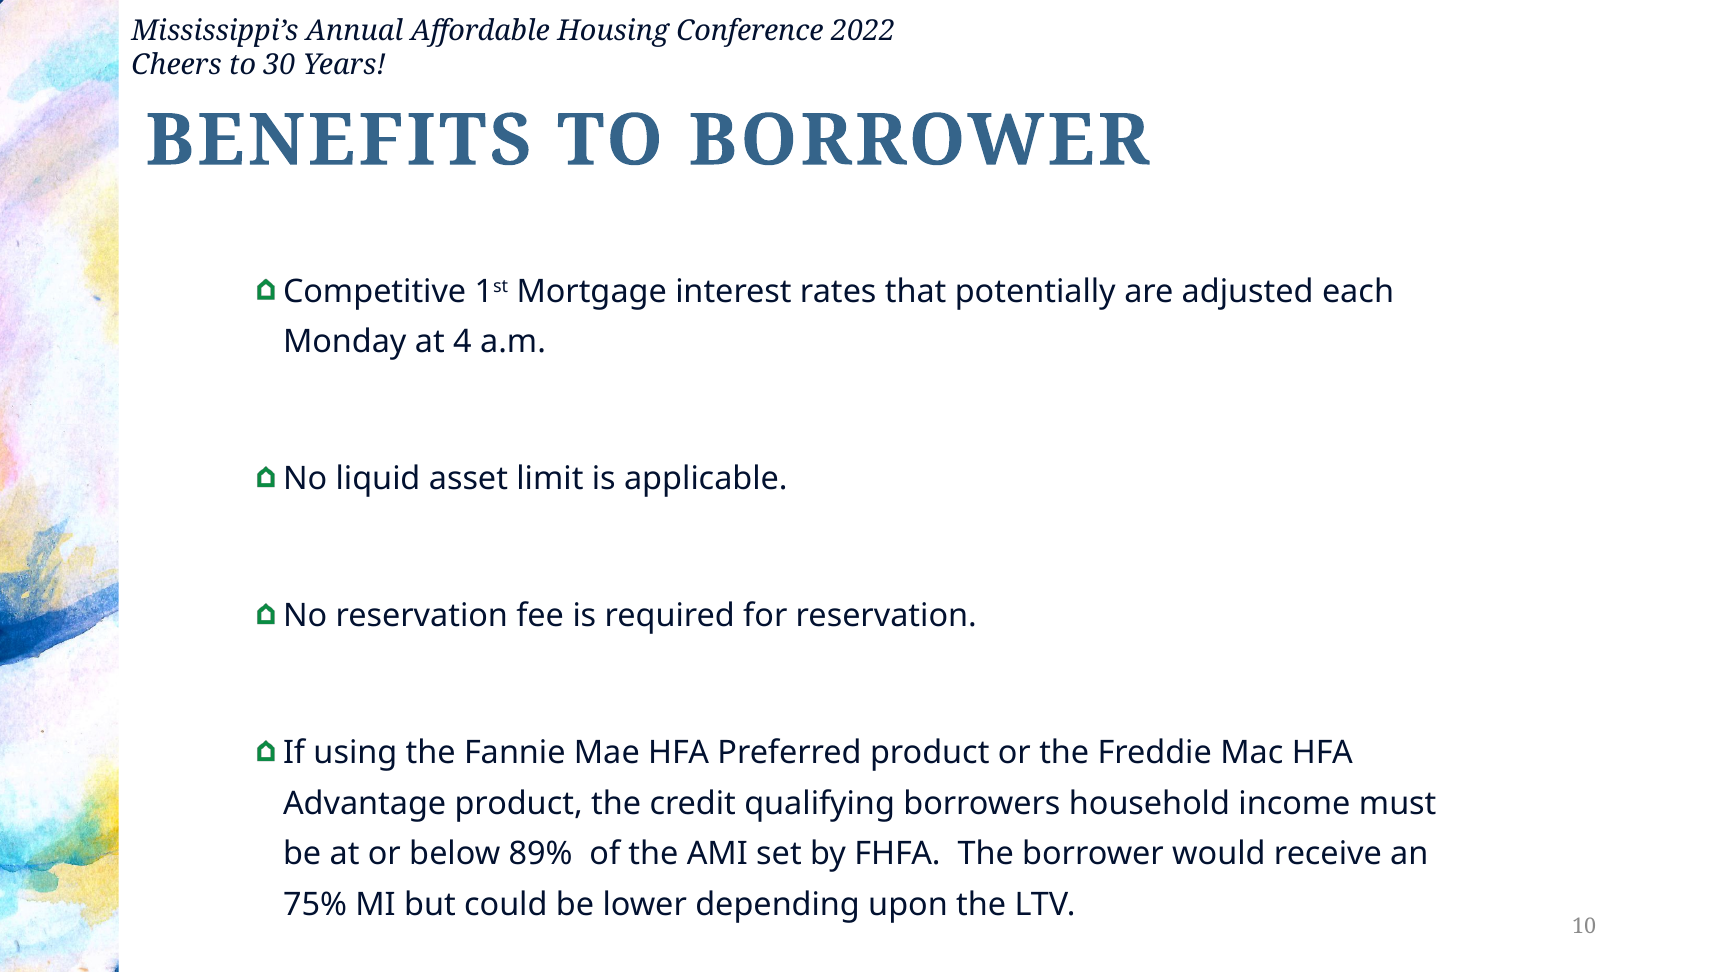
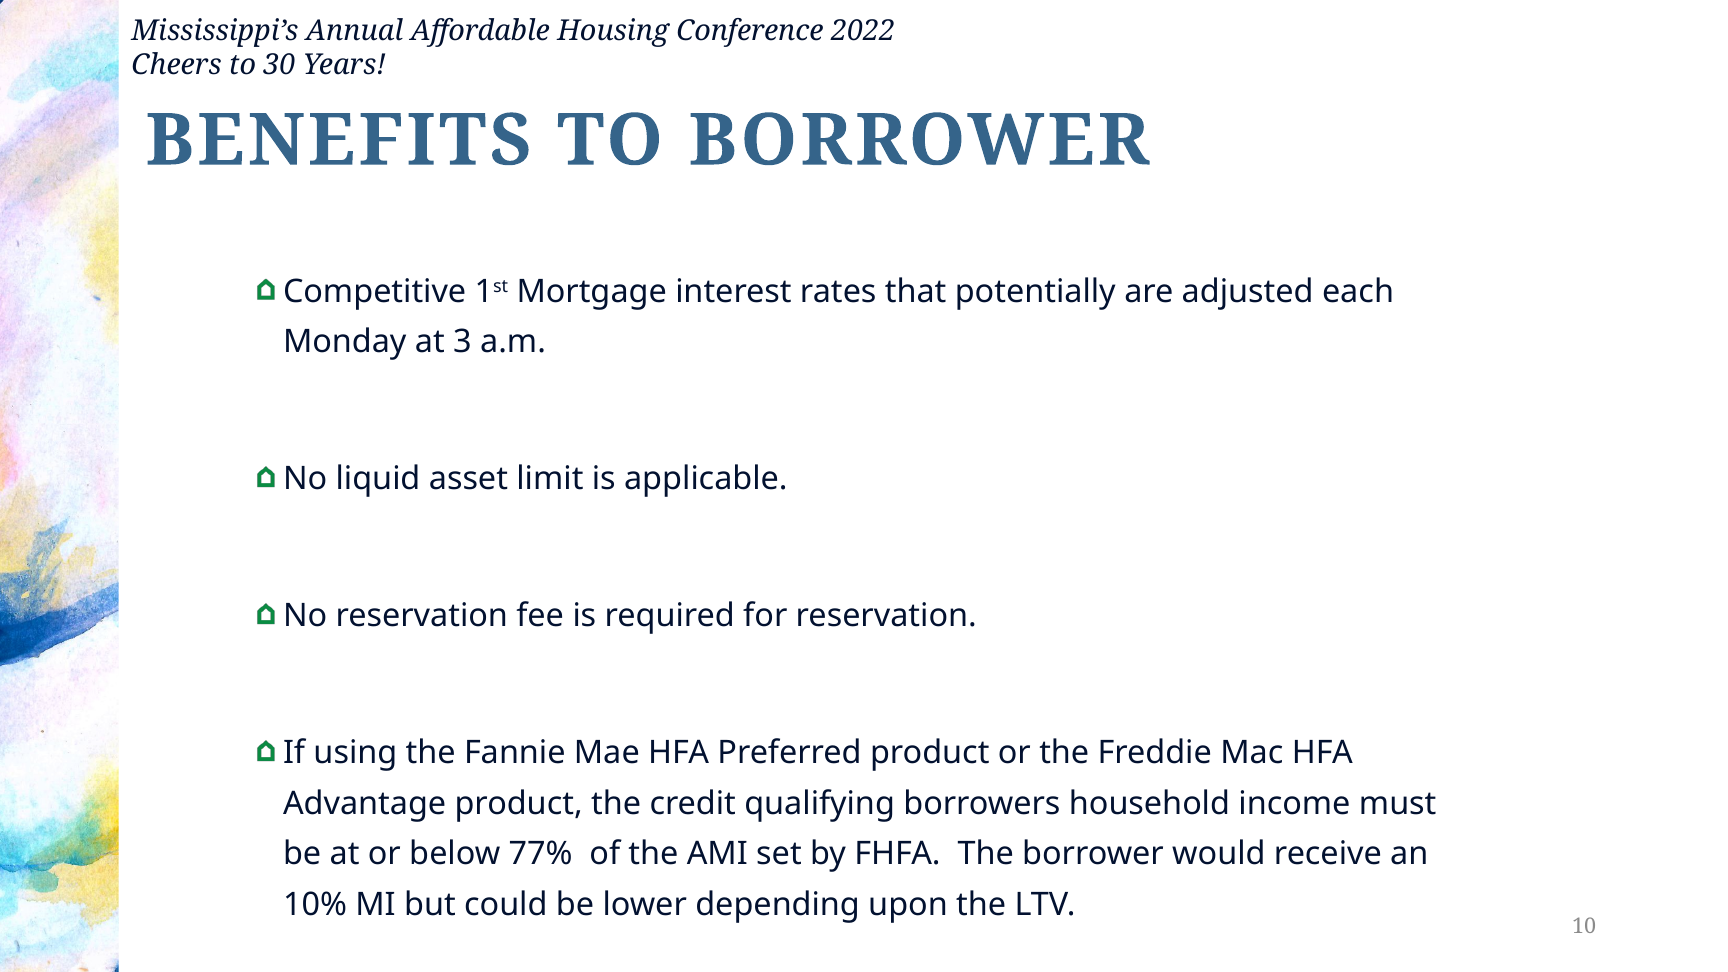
4: 4 -> 3
89%: 89% -> 77%
75%: 75% -> 10%
